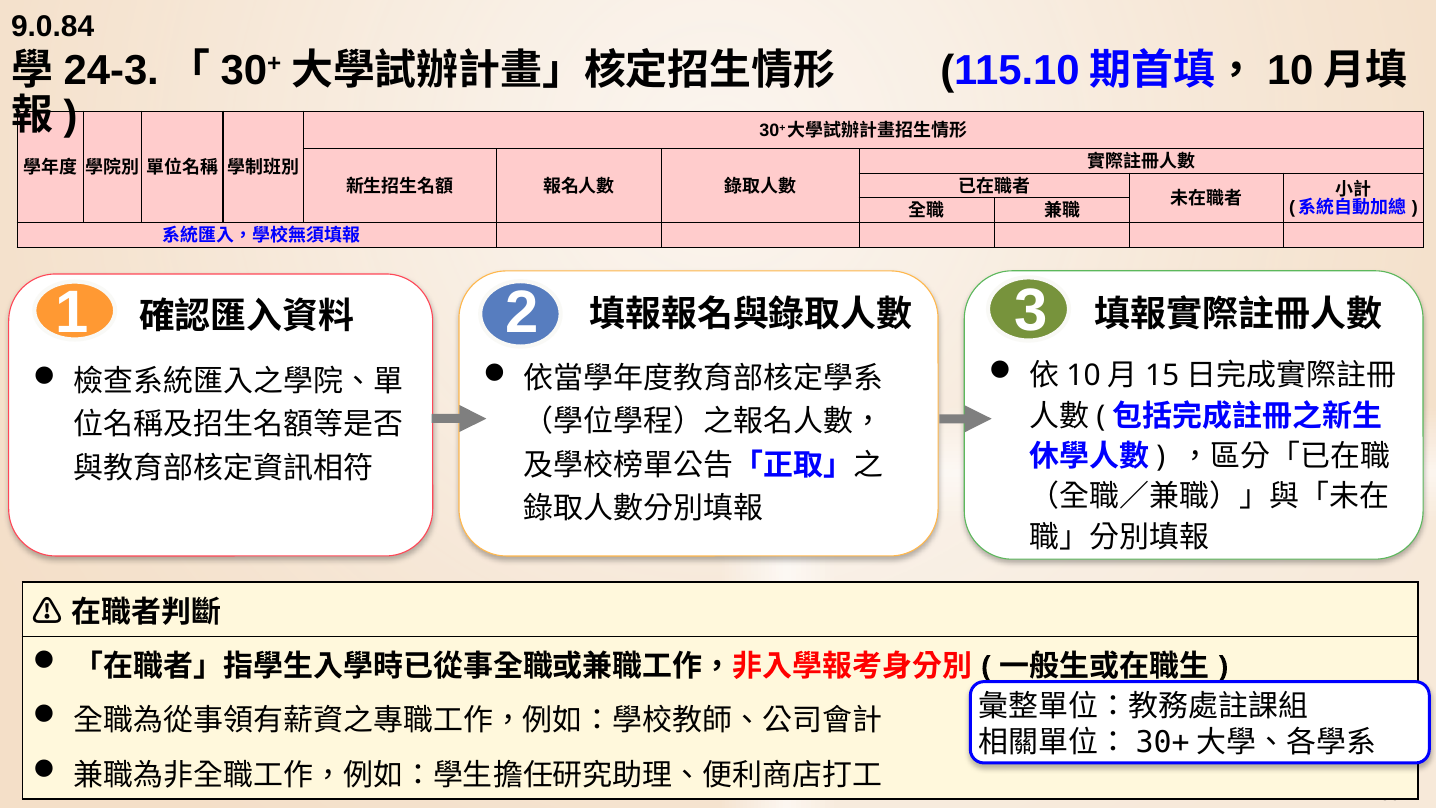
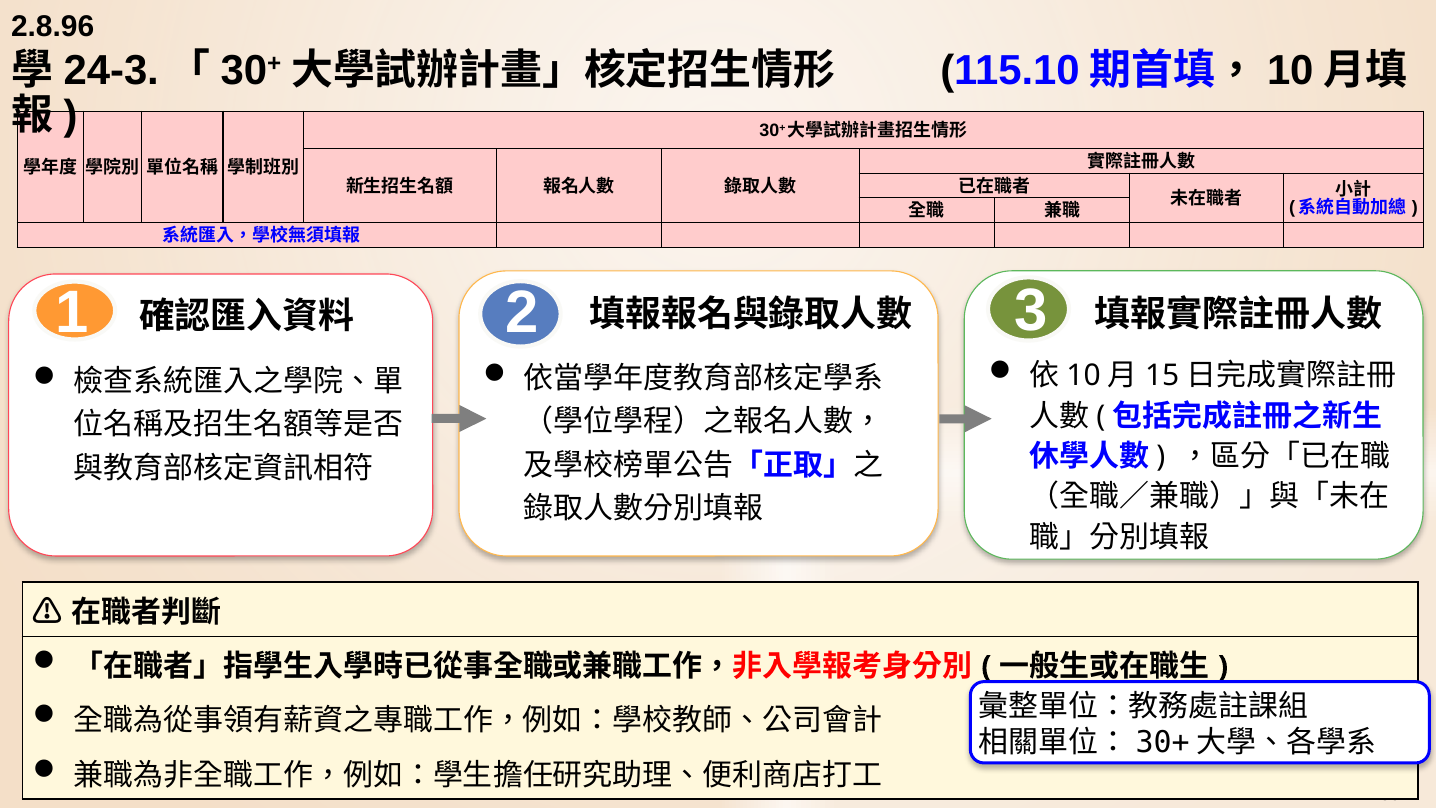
9.0.84: 9.0.84 -> 2.8.96
